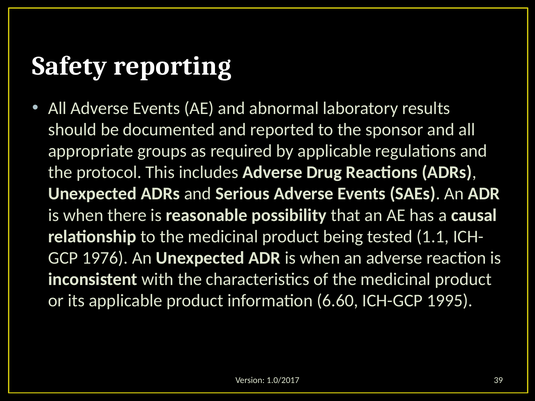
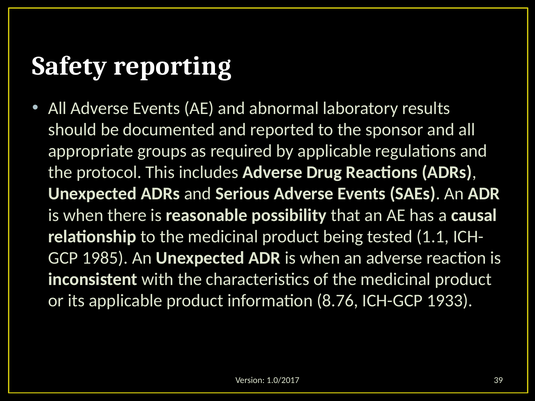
1976: 1976 -> 1985
6.60: 6.60 -> 8.76
1995: 1995 -> 1933
